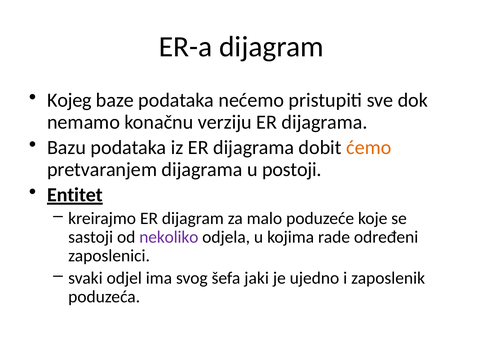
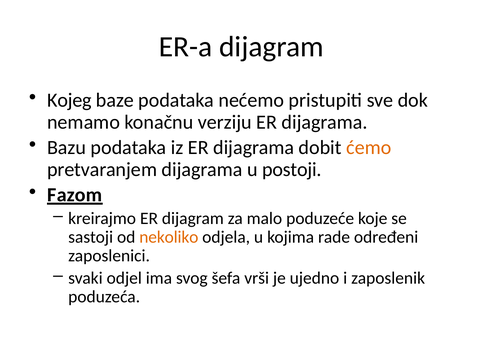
Entitet: Entitet -> Fazom
nekoliko colour: purple -> orange
jaki: jaki -> vrši
